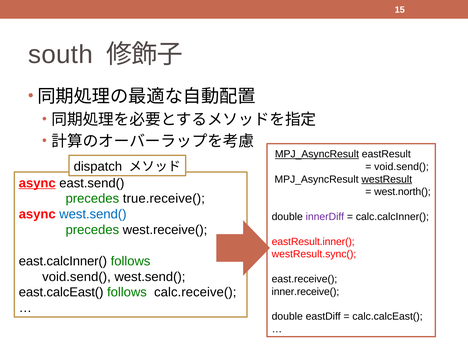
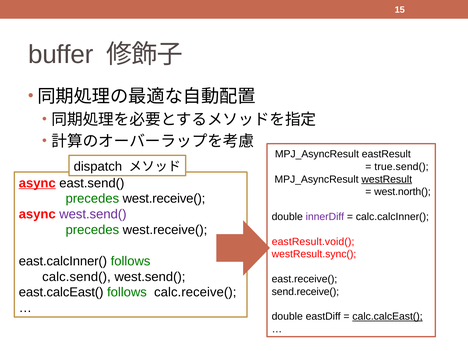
south: south -> buffer
MPJ_AsyncResult at (317, 154) underline: present -> none
void.send( at (402, 167): void.send( -> true.send(
true.receive( at (164, 199): true.receive( -> west.receive(
west.send( at (93, 214) colour: blue -> purple
eastResult.inner(: eastResult.inner( -> eastResult.void(
void.send( at (77, 277): void.send( -> calc.send(
inner.receive(: inner.receive( -> send.receive(
calc.calcEast( underline: none -> present
